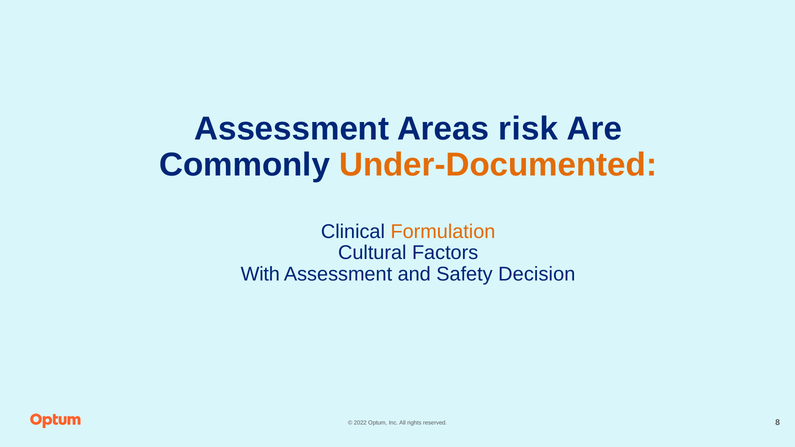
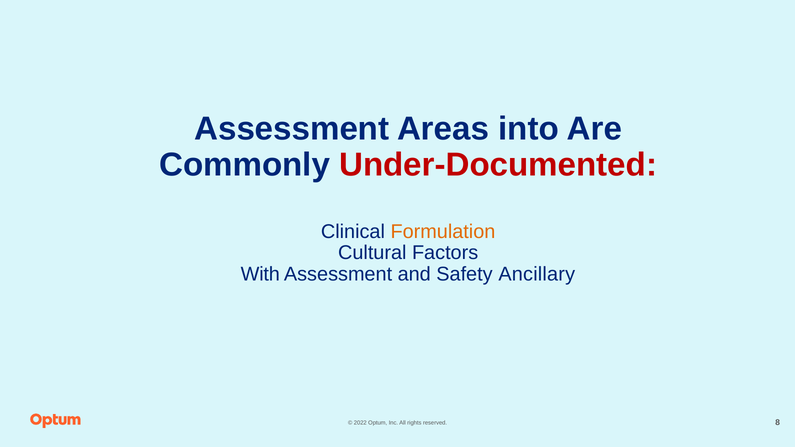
risk: risk -> into
Under-Documented colour: orange -> red
Decision: Decision -> Ancillary
